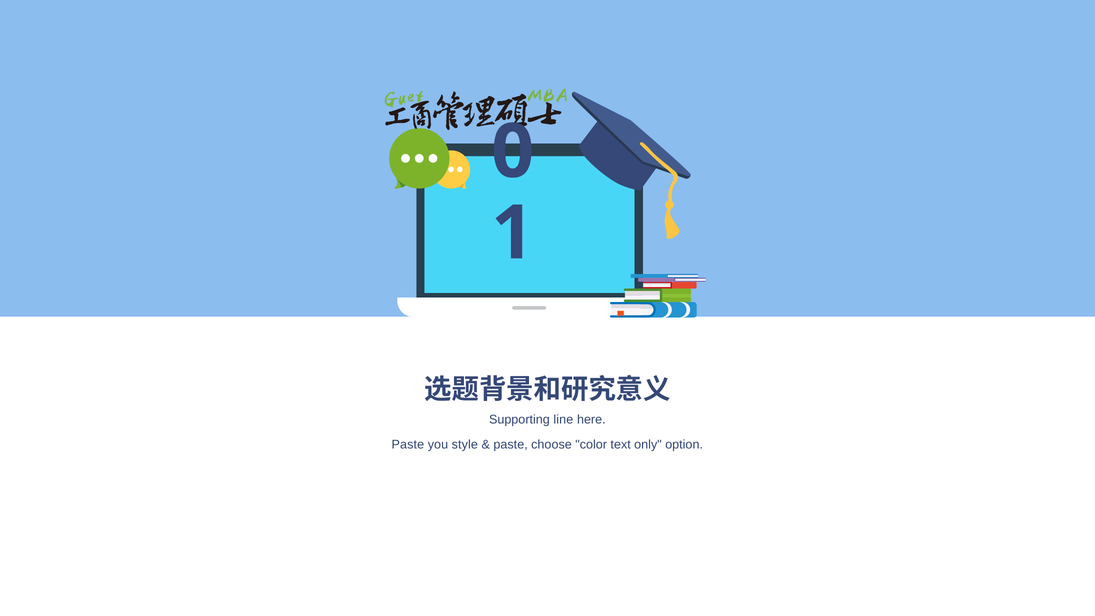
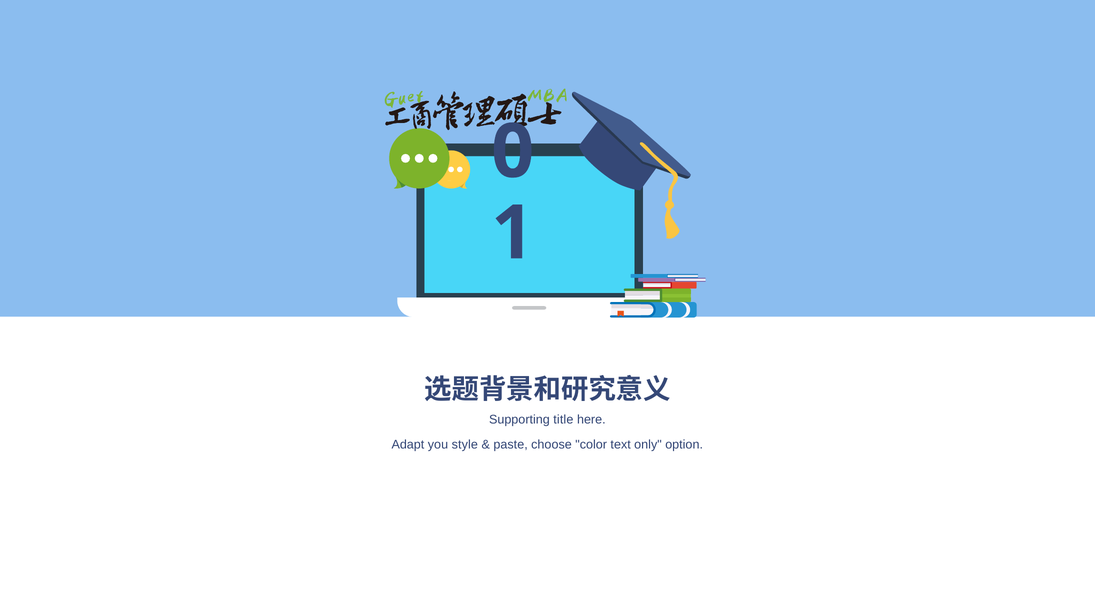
line: line -> title
Paste at (408, 444): Paste -> Adapt
